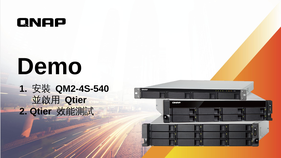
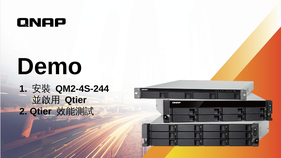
QM2-4S-540: QM2-4S-540 -> QM2-4S-244
